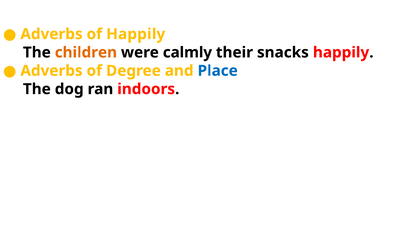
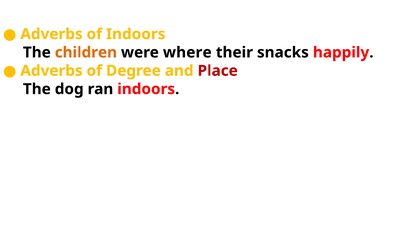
of Happily: Happily -> Indoors
calmly: calmly -> where
Place colour: blue -> red
